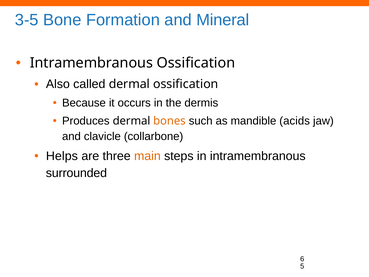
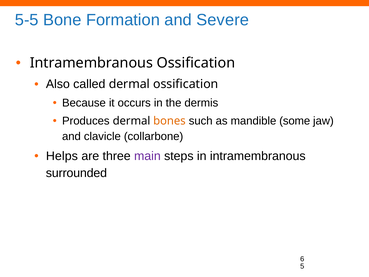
3-5: 3-5 -> 5-5
Mineral: Mineral -> Severe
acids: acids -> some
main colour: orange -> purple
